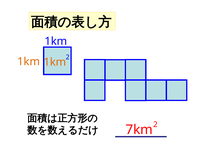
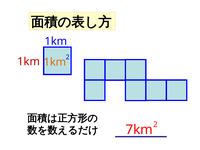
1km at (29, 62) colour: orange -> red
